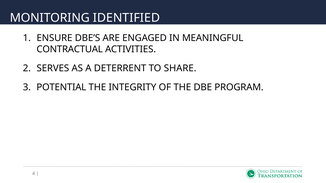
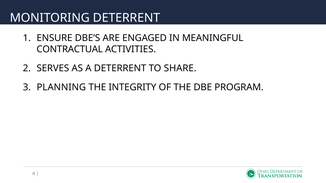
MONITORING IDENTIFIED: IDENTIFIED -> DETERRENT
POTENTIAL: POTENTIAL -> PLANNING
